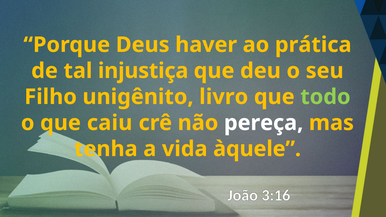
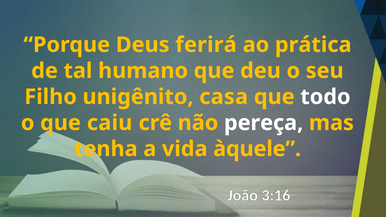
haver: haver -> ferirá
injustiça: injustiça -> humano
livro: livro -> casa
todo colour: light green -> white
